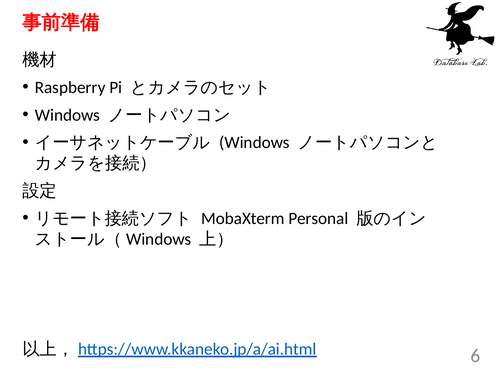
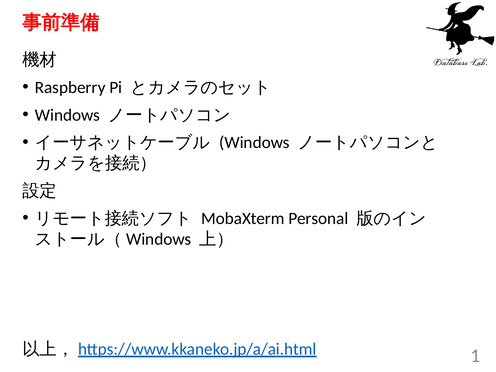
6: 6 -> 1
